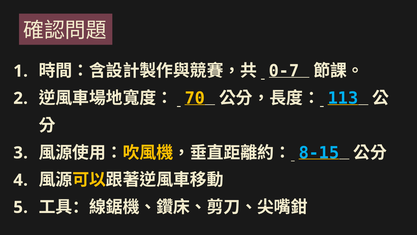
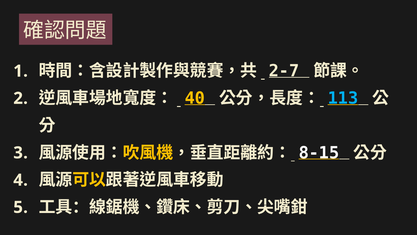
0-7: 0-7 -> 2-7
70: 70 -> 40
8-15 colour: light blue -> white
